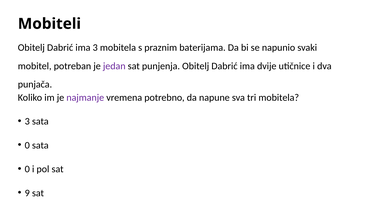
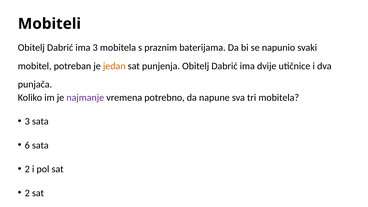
jedan colour: purple -> orange
0 at (27, 145): 0 -> 6
0 at (27, 169): 0 -> 2
9 at (27, 193): 9 -> 2
